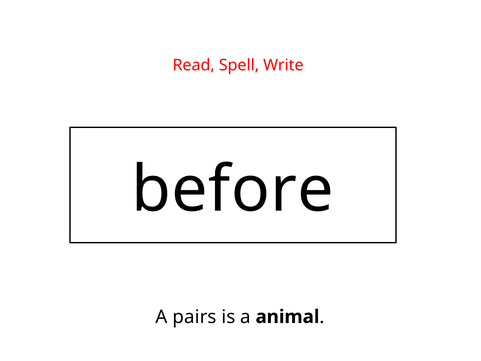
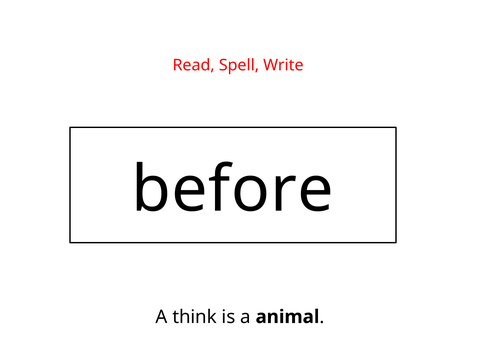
pairs: pairs -> think
